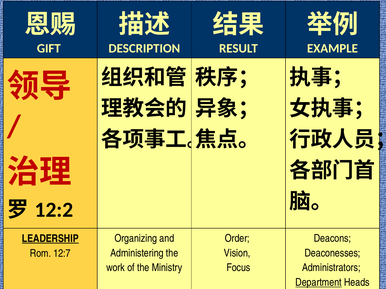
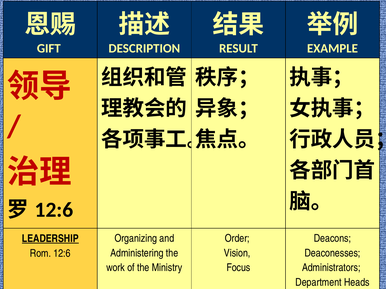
12:2 at (54, 210): 12:2 -> 12:6
Rom 12:7: 12:7 -> 12:6
Department underline: present -> none
